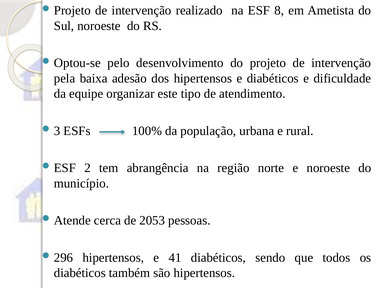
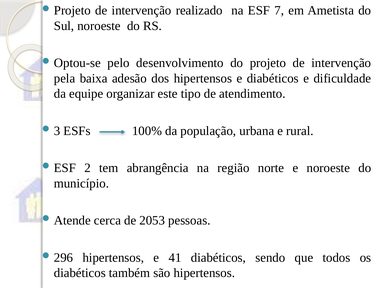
8: 8 -> 7
